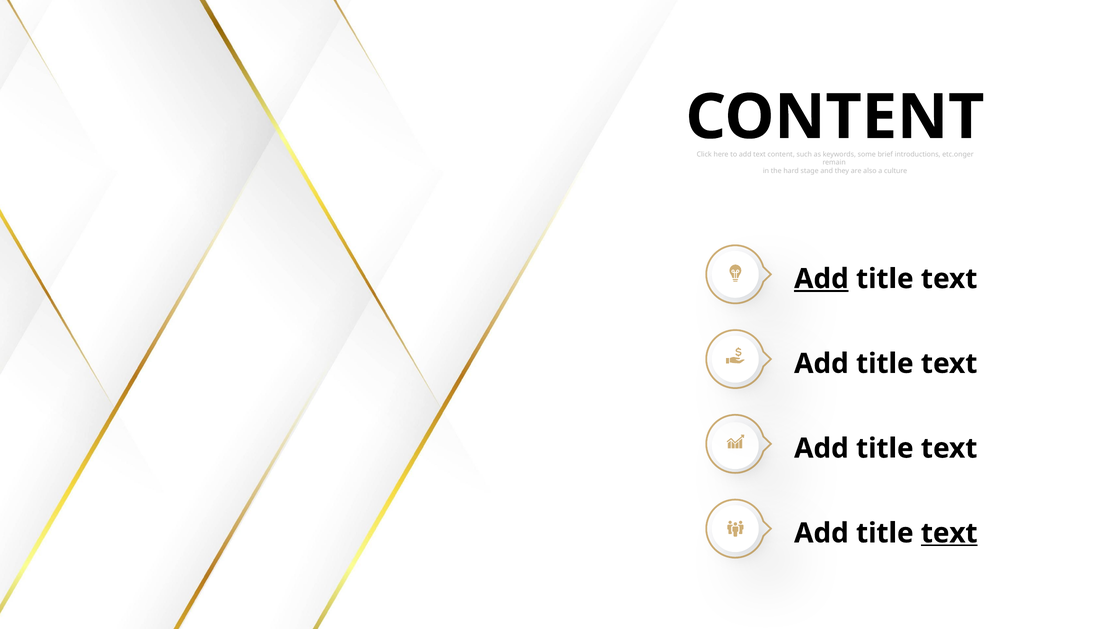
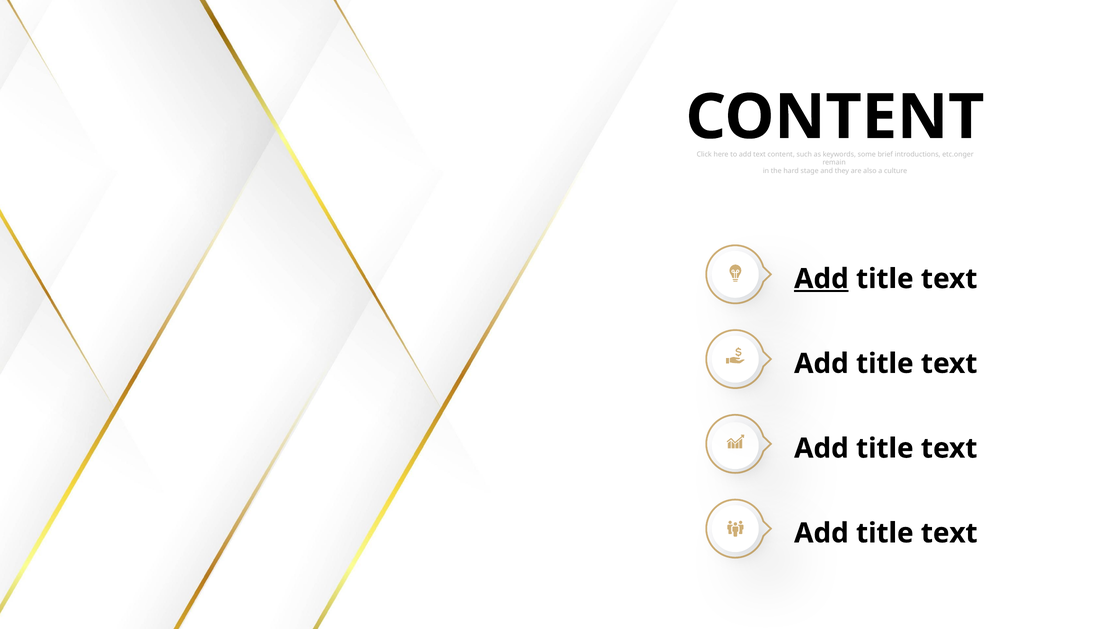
text at (949, 533) underline: present -> none
